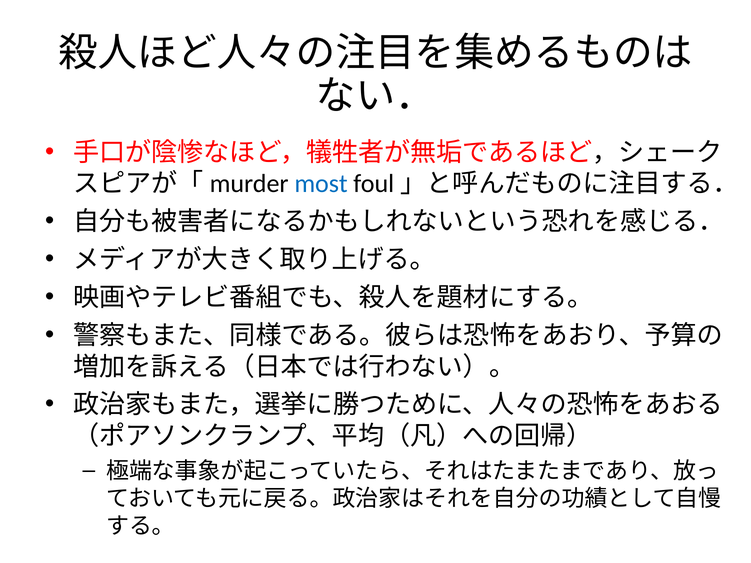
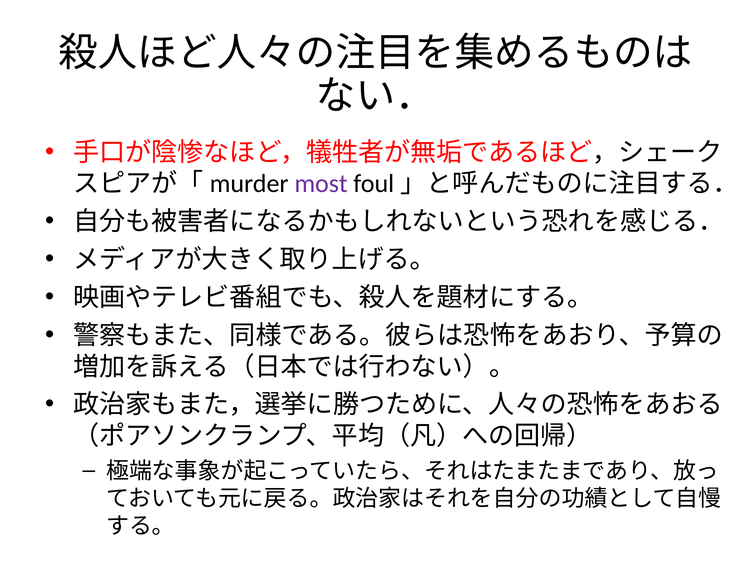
most colour: blue -> purple
